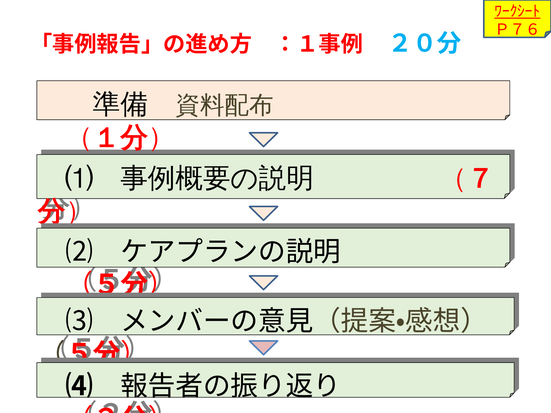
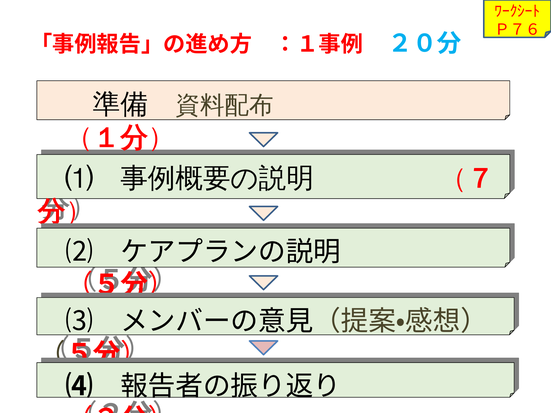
ﾜｰｸｼｰﾄ underline: present -> none
